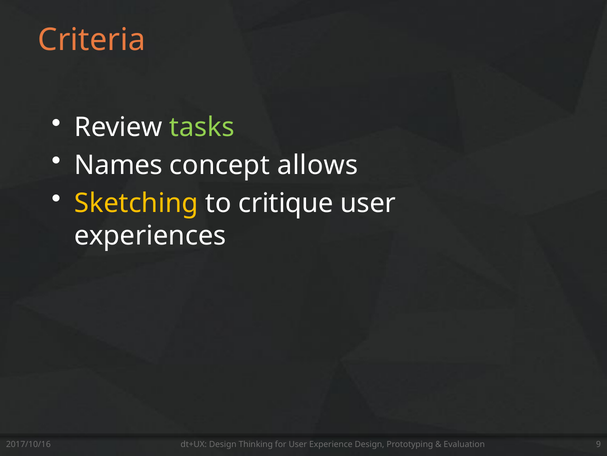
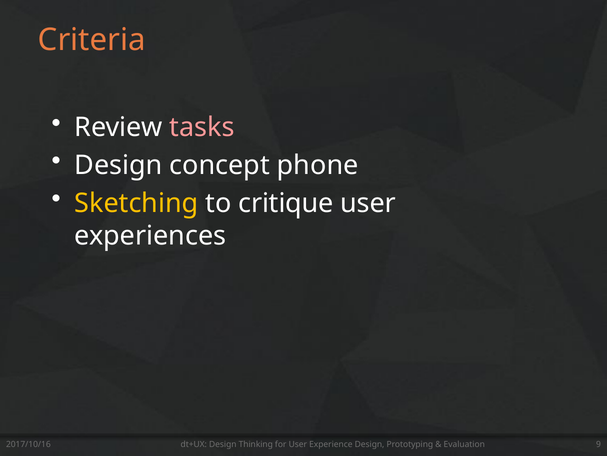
tasks colour: light green -> pink
Names at (118, 165): Names -> Design
allows: allows -> phone
